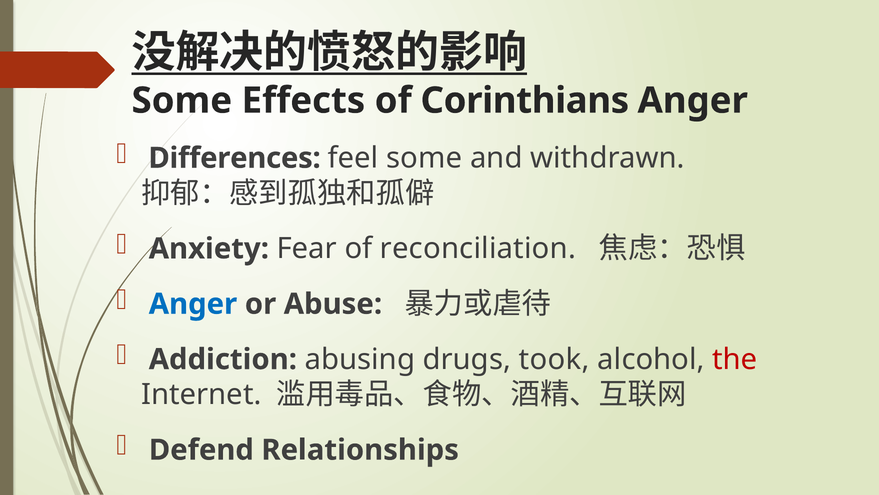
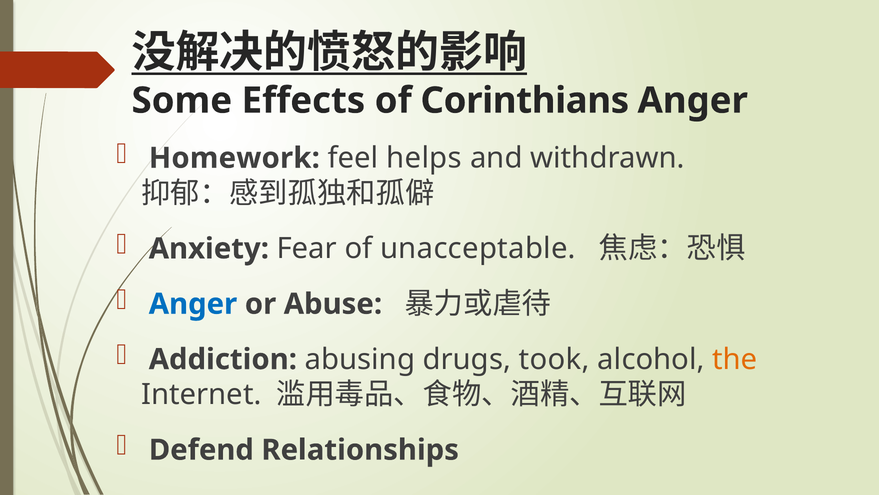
Differences: Differences -> Homework
feel some: some -> helps
reconciliation: reconciliation -> unacceptable
the colour: red -> orange
